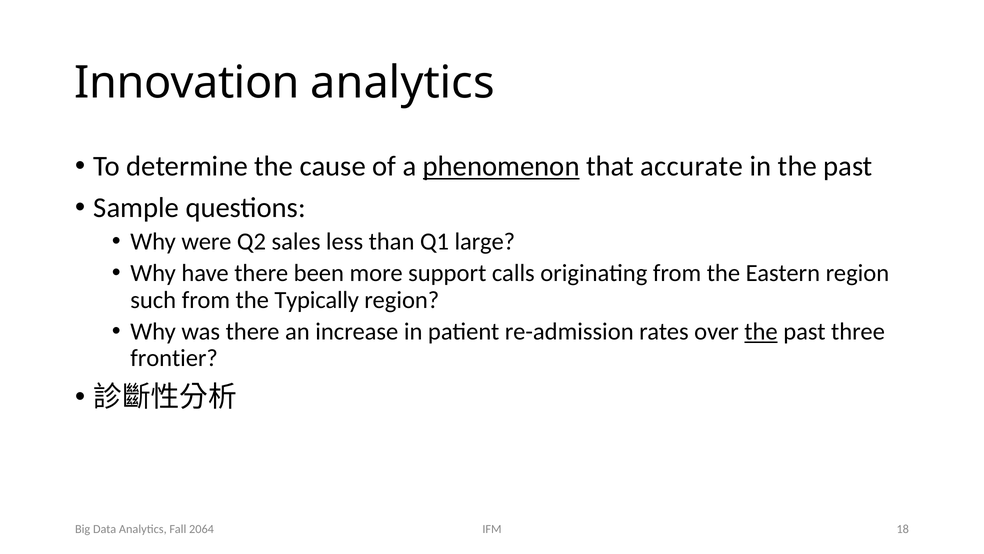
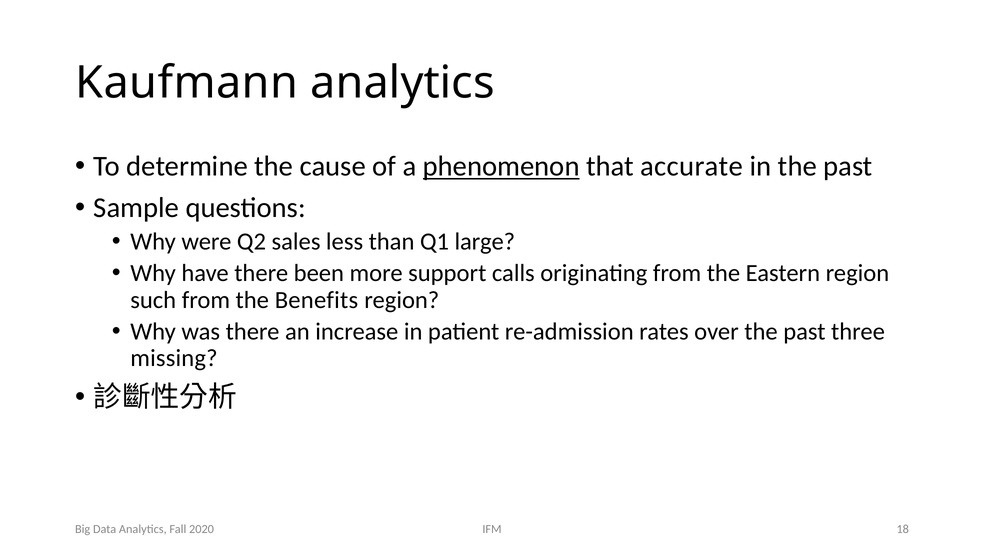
Innovation: Innovation -> Kaufmann
Typically: Typically -> Benefits
the at (761, 331) underline: present -> none
frontier: frontier -> missing
2064: 2064 -> 2020
